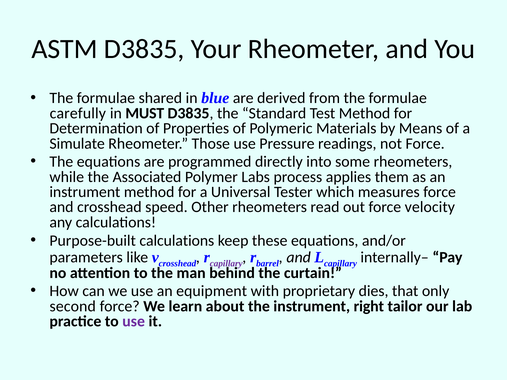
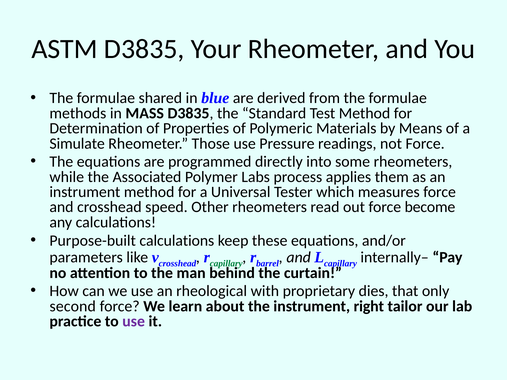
carefully: carefully -> methods
MUST: MUST -> MASS
velocity: velocity -> become
capillary at (226, 264) colour: purple -> green
equipment: equipment -> rheological
